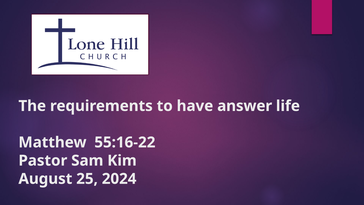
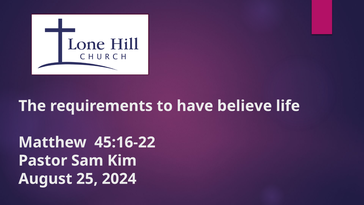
answer: answer -> believe
55:16-22: 55:16-22 -> 45:16-22
